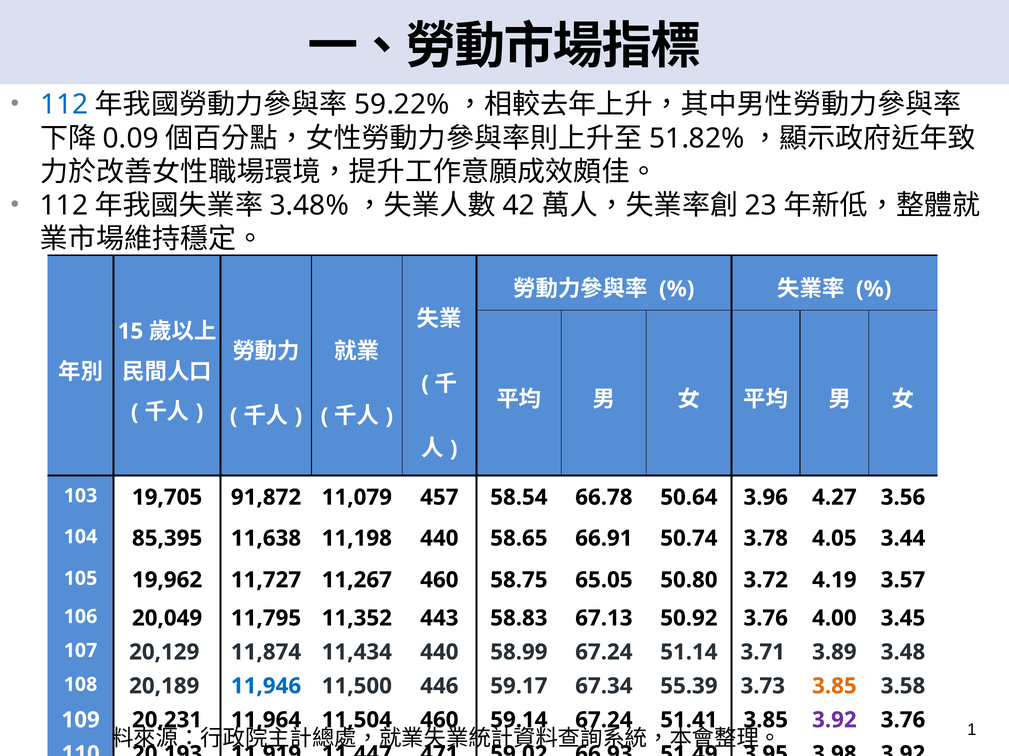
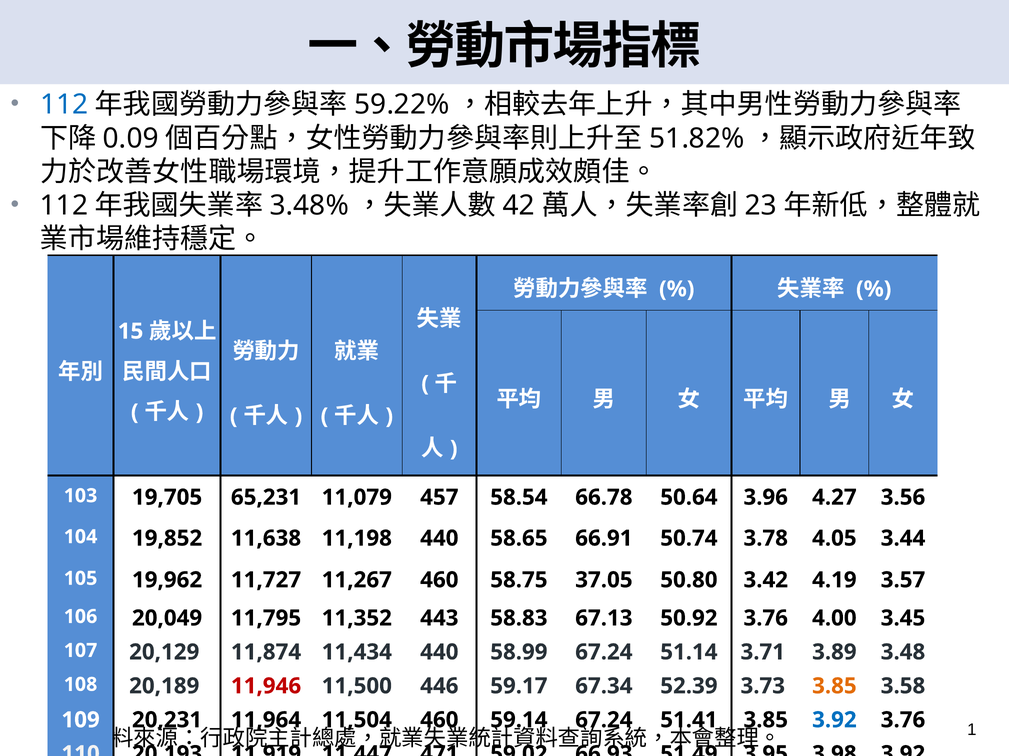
91,872: 91,872 -> 65,231
85,395: 85,395 -> 19,852
65.05: 65.05 -> 37.05
3.72: 3.72 -> 3.42
11,946 colour: blue -> red
55.39: 55.39 -> 52.39
3.92 at (834, 721) colour: purple -> blue
